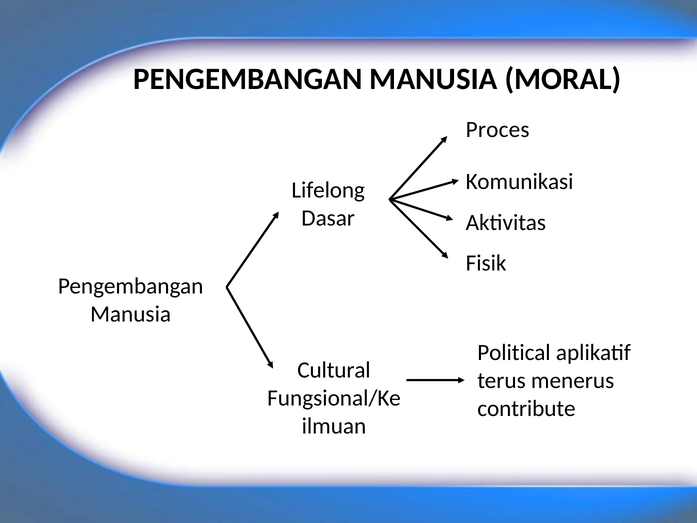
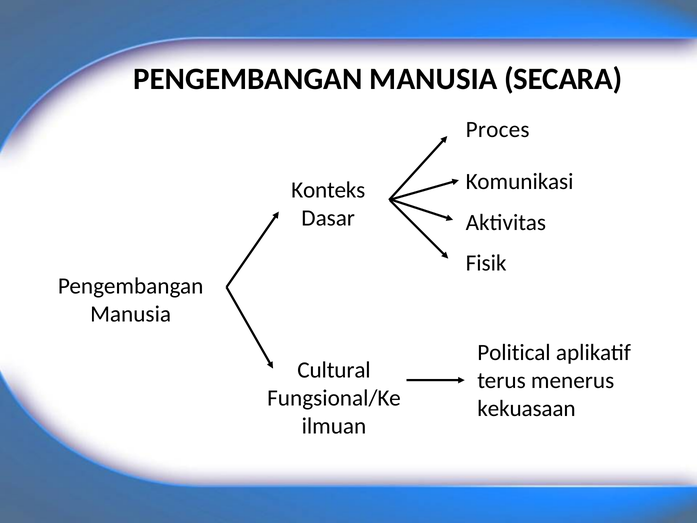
MORAL: MORAL -> SECARA
Lifelong: Lifelong -> Konteks
contribute: contribute -> kekuasaan
